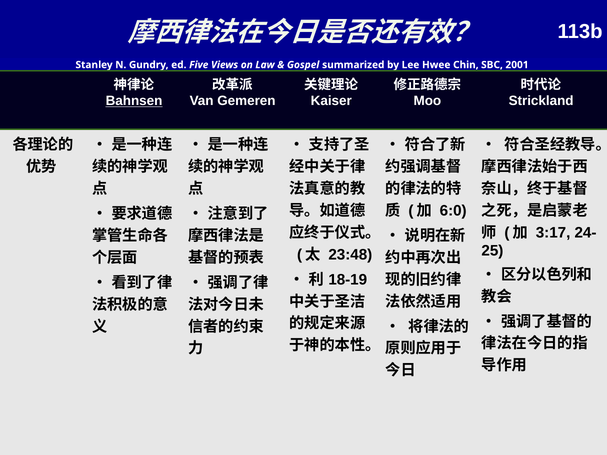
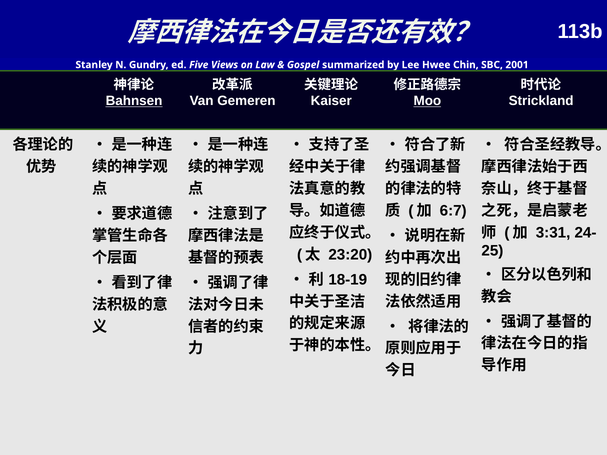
Moo underline: none -> present
6:0: 6:0 -> 6:7
3:17: 3:17 -> 3:31
23:48: 23:48 -> 23:20
